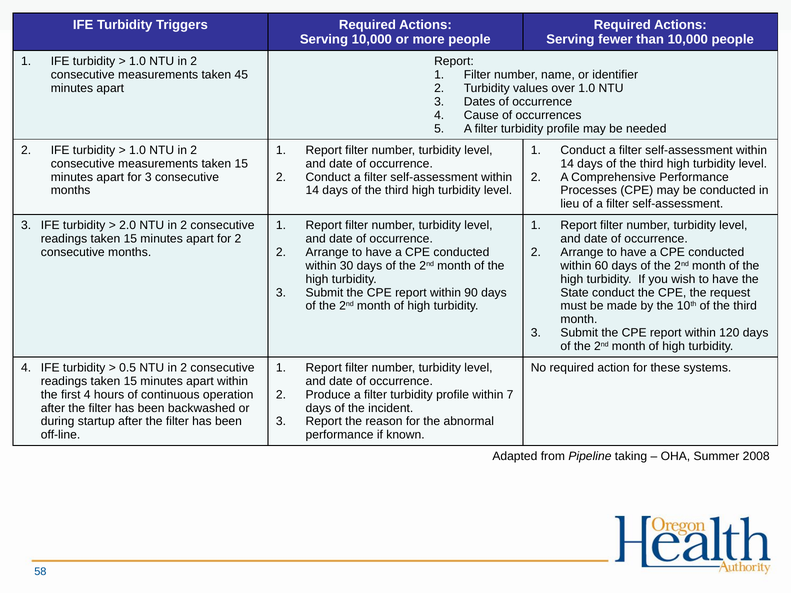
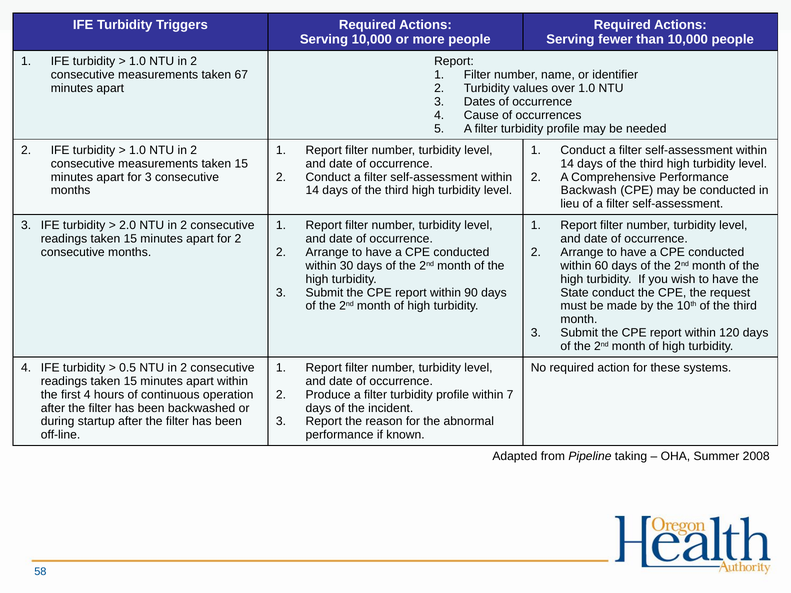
45: 45 -> 67
Processes: Processes -> Backwash
